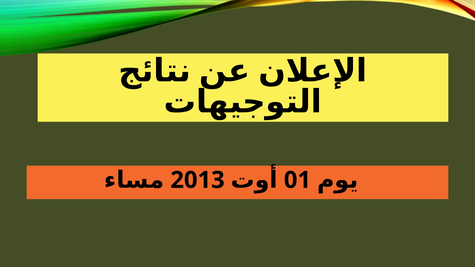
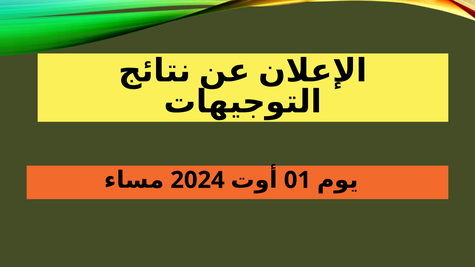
2013: 2013 -> 2024
